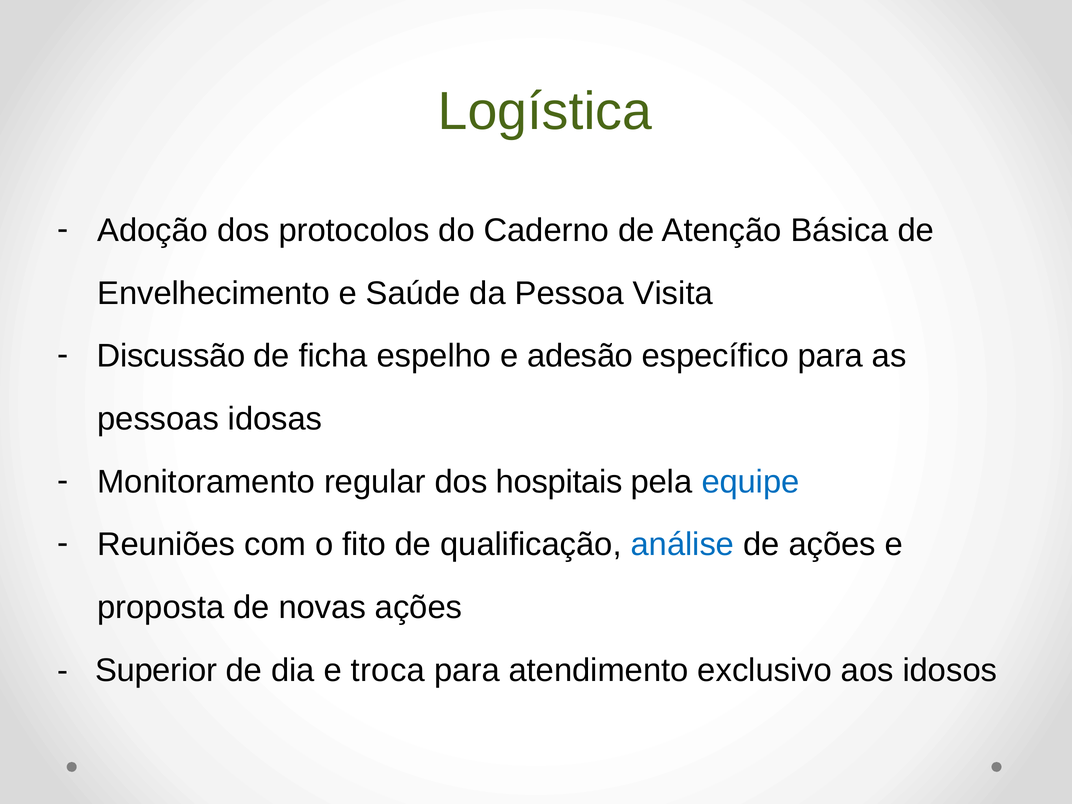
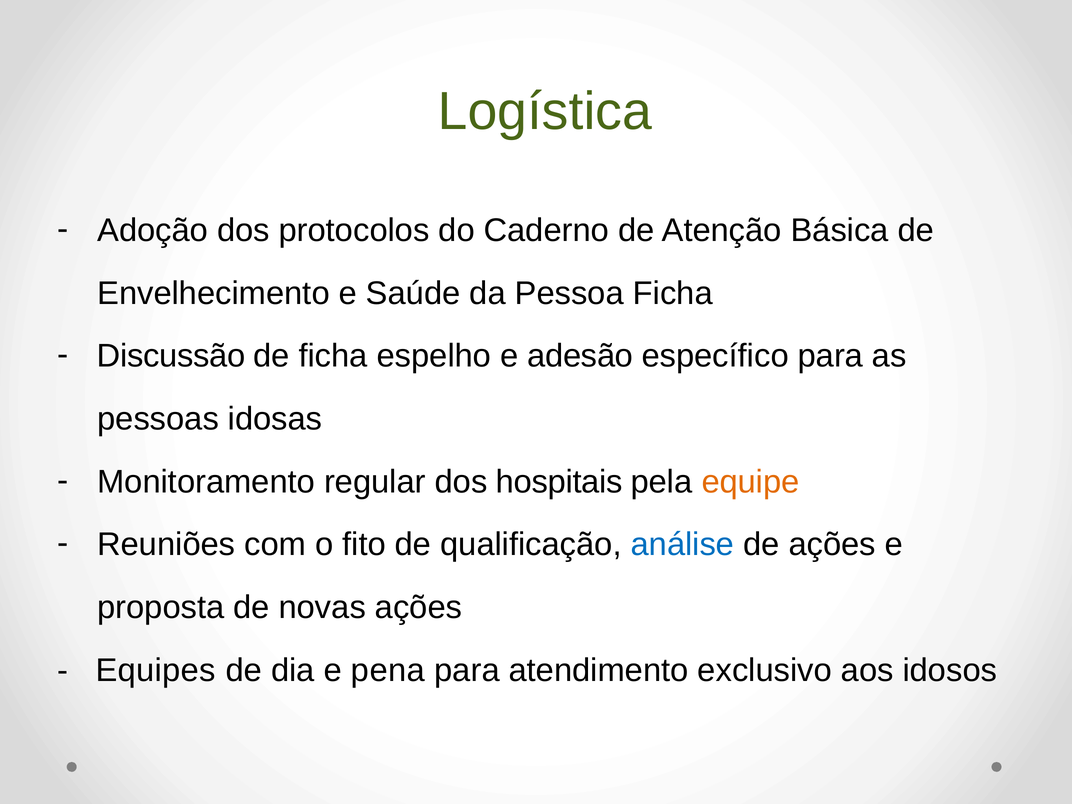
Pessoa Visita: Visita -> Ficha
equipe colour: blue -> orange
Superior: Superior -> Equipes
troca: troca -> pena
